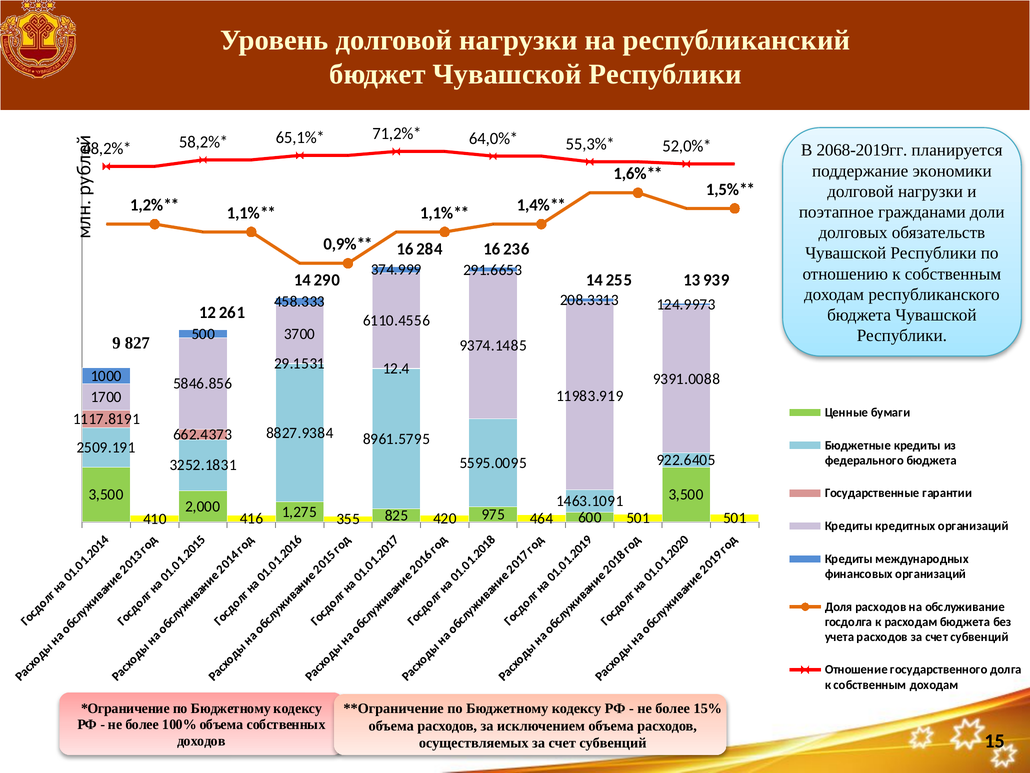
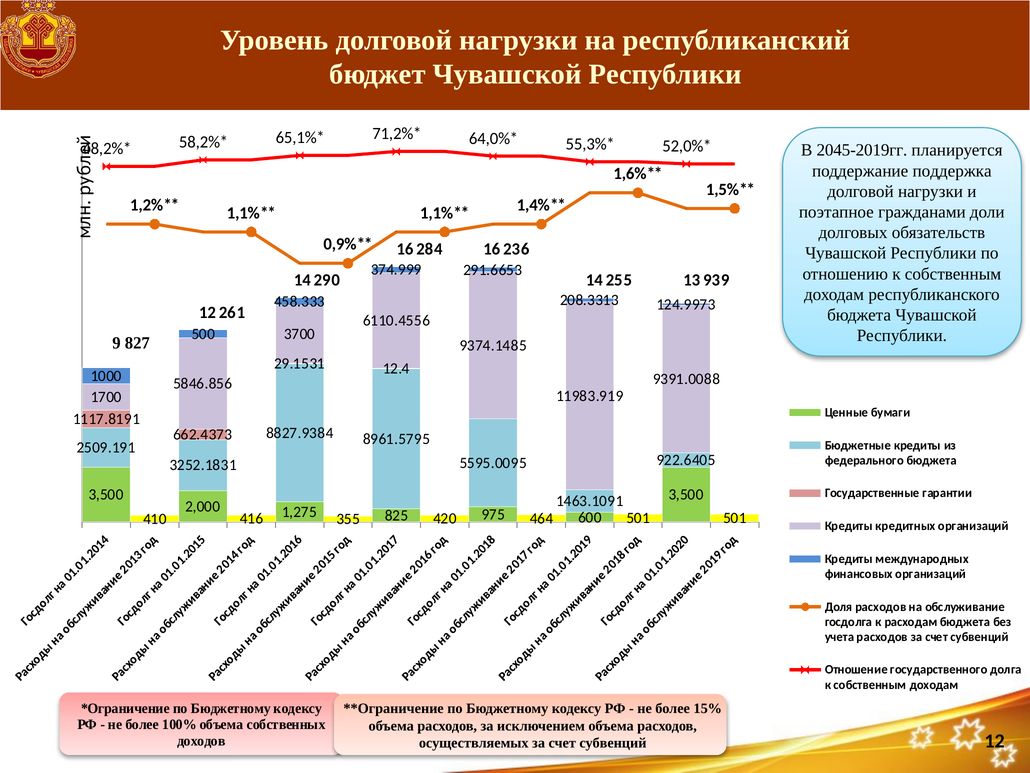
2068-2019гг: 2068-2019гг -> 2045-2019гг
экономики: экономики -> поддержка
субвенций 15: 15 -> 12
